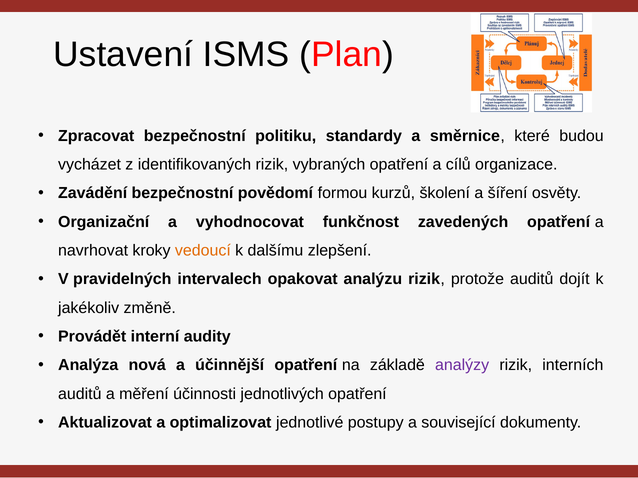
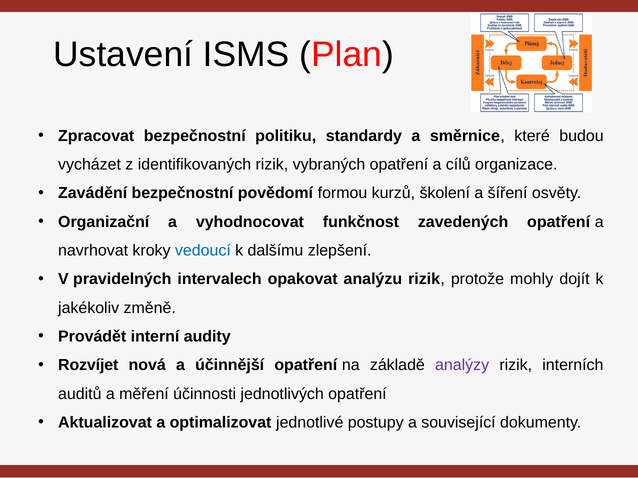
vedoucí colour: orange -> blue
protože auditů: auditů -> mohly
Analýza: Analýza -> Rozvíjet
